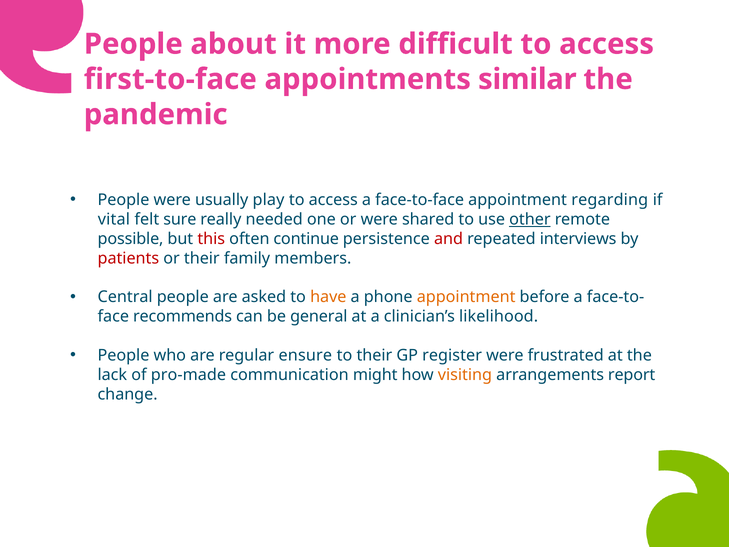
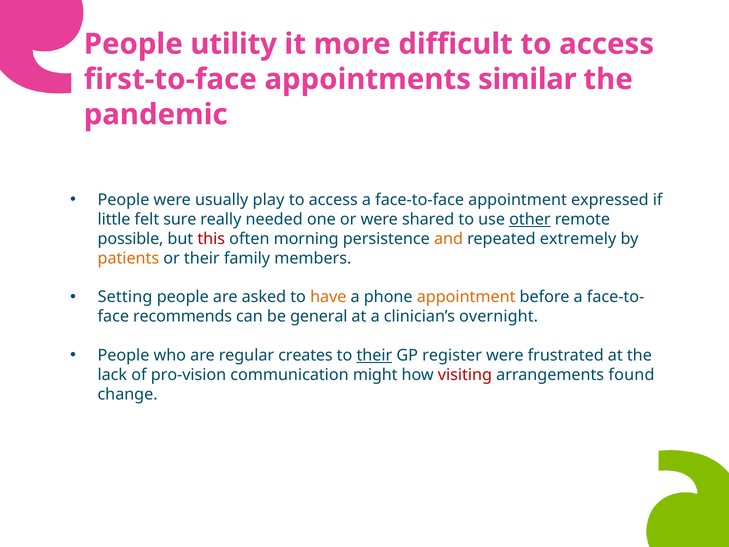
about: about -> utility
regarding: regarding -> expressed
vital: vital -> little
continue: continue -> morning
and colour: red -> orange
interviews: interviews -> extremely
patients colour: red -> orange
Central: Central -> Setting
likelihood: likelihood -> overnight
ensure: ensure -> creates
their at (374, 355) underline: none -> present
pro-made: pro-made -> pro-vision
visiting colour: orange -> red
report: report -> found
